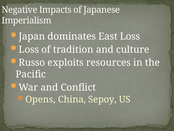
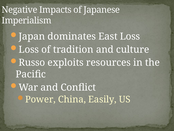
Opens: Opens -> Power
Sepoy: Sepoy -> Easily
